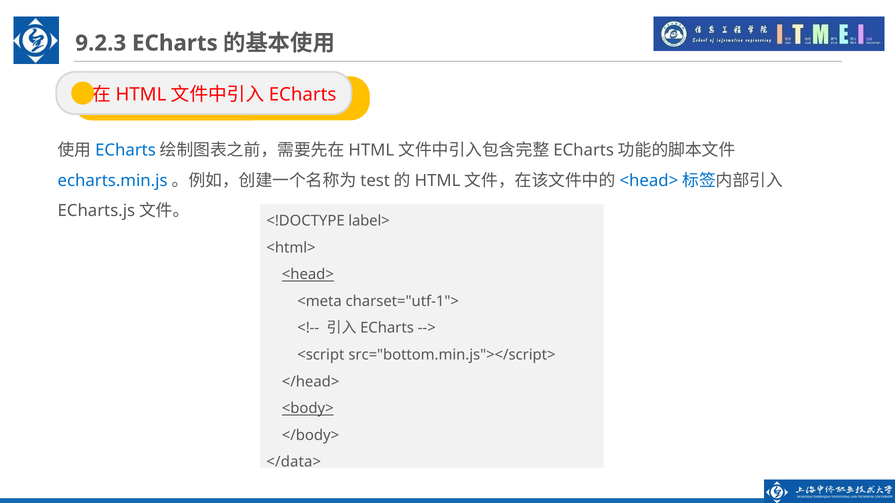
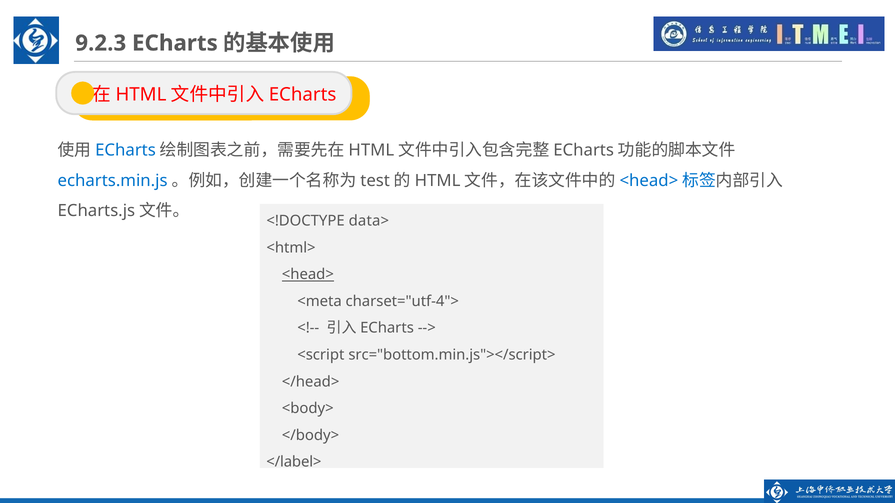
label>: label> -> data>
charset="utf-1">: charset="utf-1"> -> charset="utf-4">
<body> underline: present -> none
</data>: </data> -> </label>
